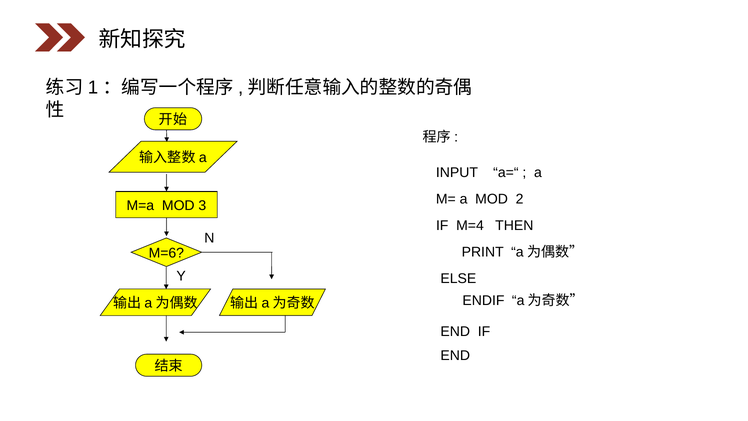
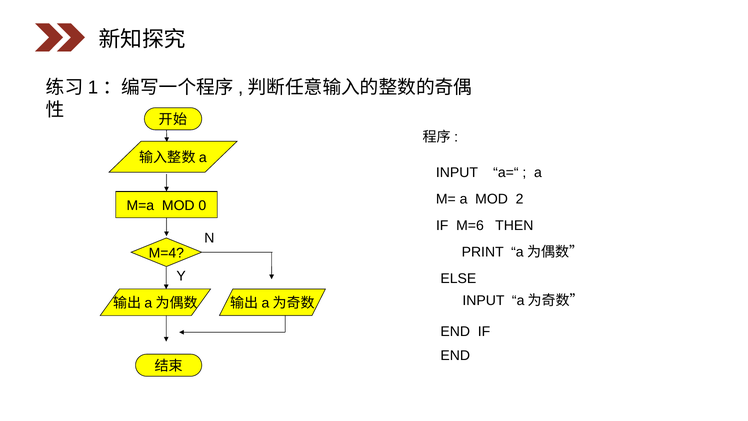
3: 3 -> 0
M=4: M=4 -> M=6
M=6: M=6 -> M=4
ENDIF at (483, 301): ENDIF -> INPUT
